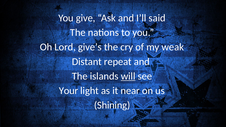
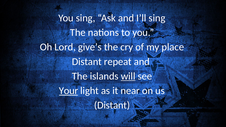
You give: give -> sing
I’ll said: said -> sing
weak: weak -> place
Your underline: none -> present
Shining at (112, 105): Shining -> Distant
